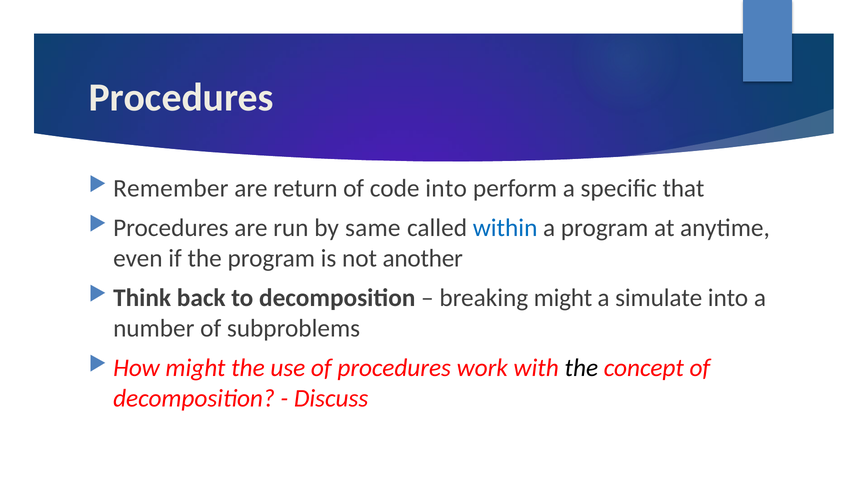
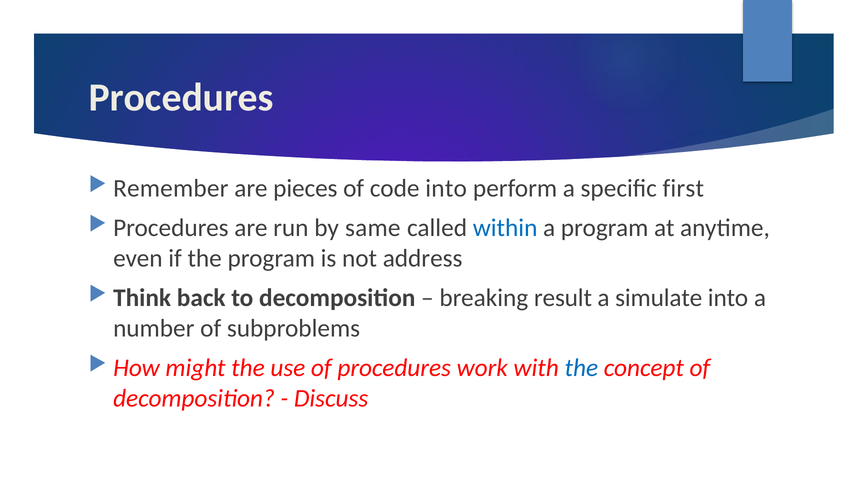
return: return -> pieces
that: that -> first
another: another -> address
breaking might: might -> result
the at (581, 367) colour: black -> blue
